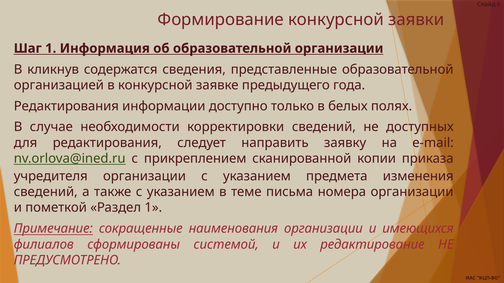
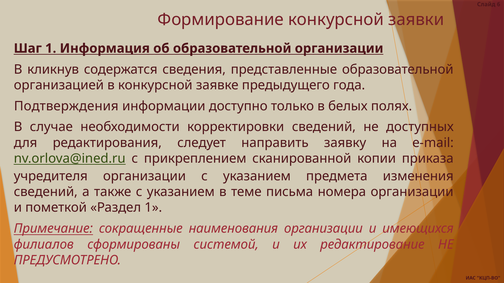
Редактирования at (66, 106): Редактирования -> Подтверждения
